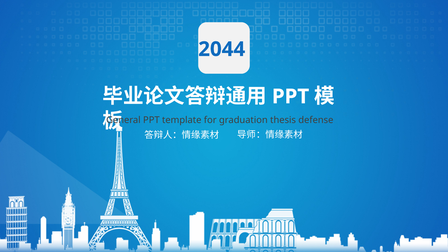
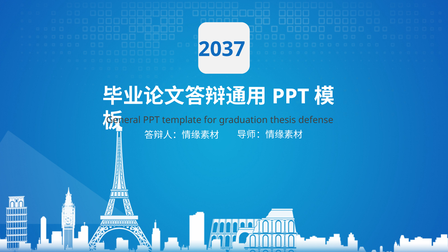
2044: 2044 -> 2037
